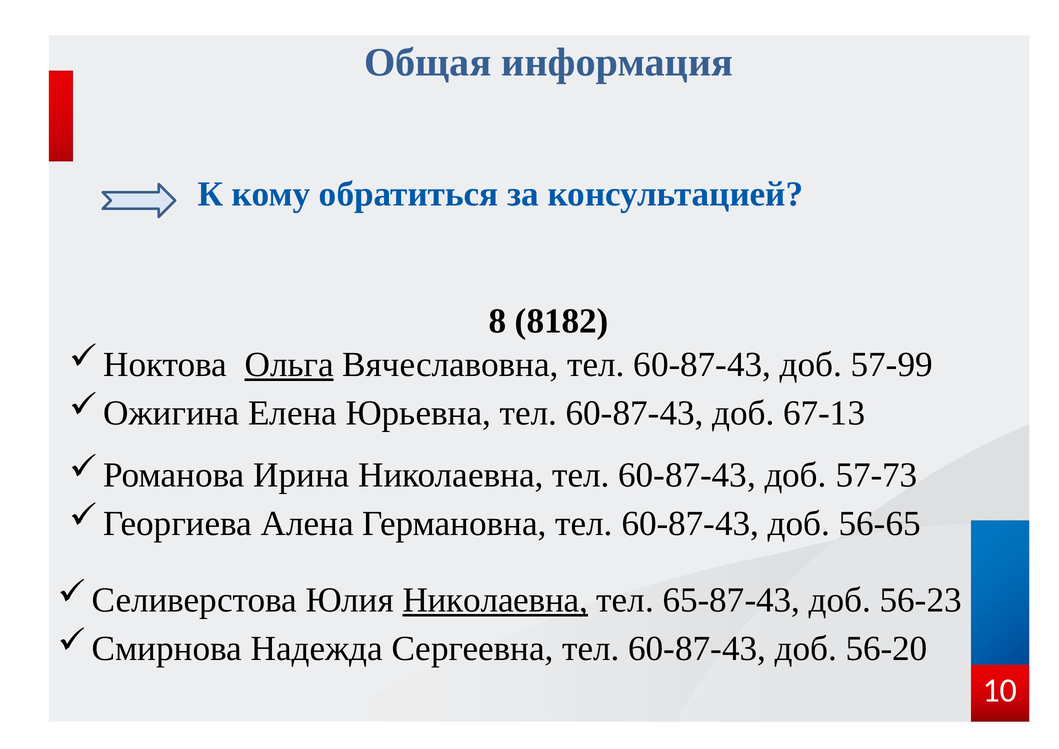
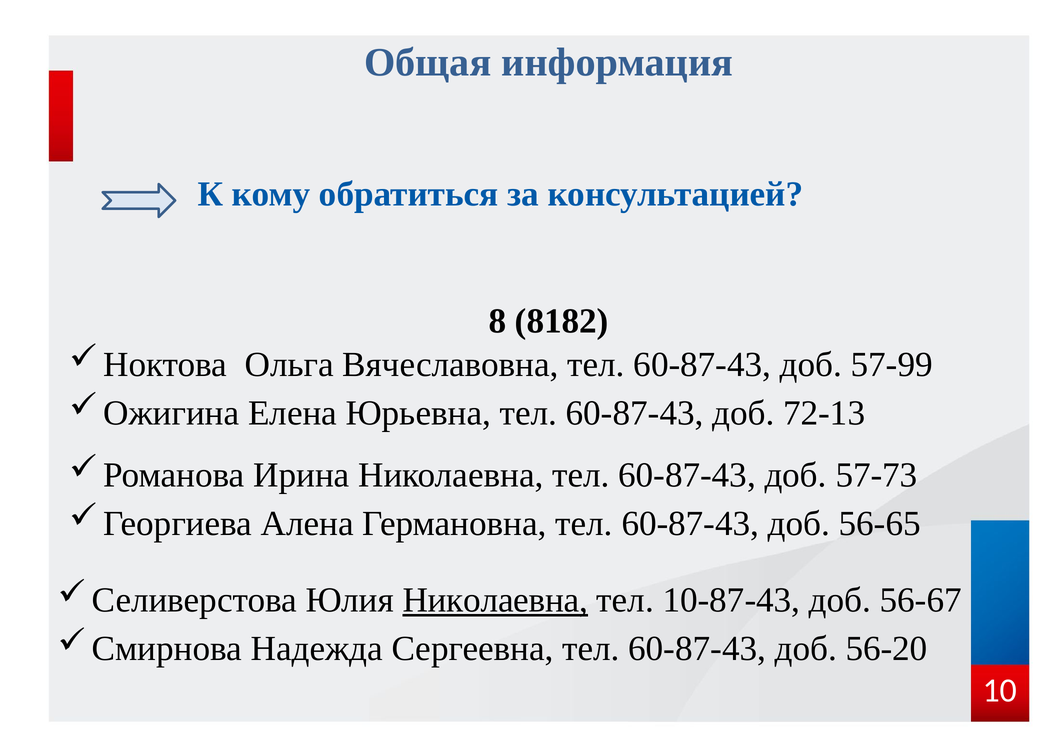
Ольга underline: present -> none
67-13: 67-13 -> 72-13
65-87-43: 65-87-43 -> 10-87-43
56-23: 56-23 -> 56-67
